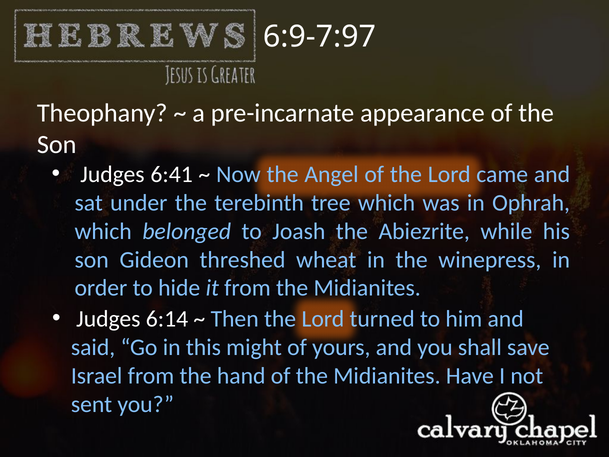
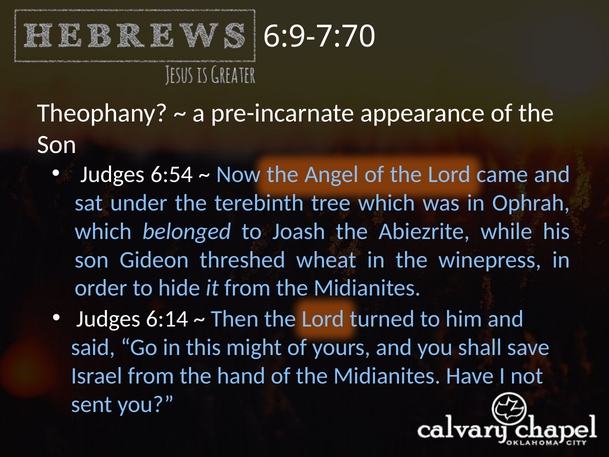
6:9-7:97: 6:9-7:97 -> 6:9-7:70
6:41: 6:41 -> 6:54
